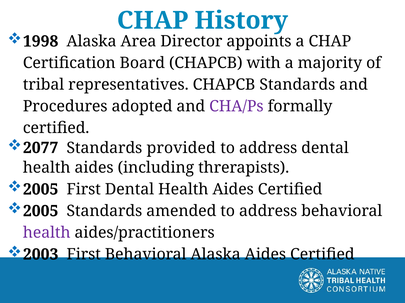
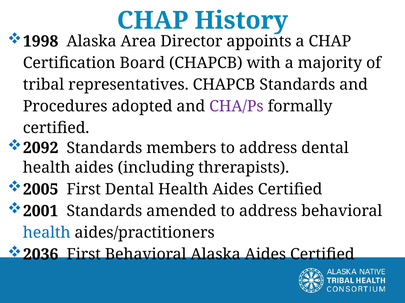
2077: 2077 -> 2092
provided: provided -> members
2005 at (41, 212): 2005 -> 2001
health at (47, 233) colour: purple -> blue
2003: 2003 -> 2036
